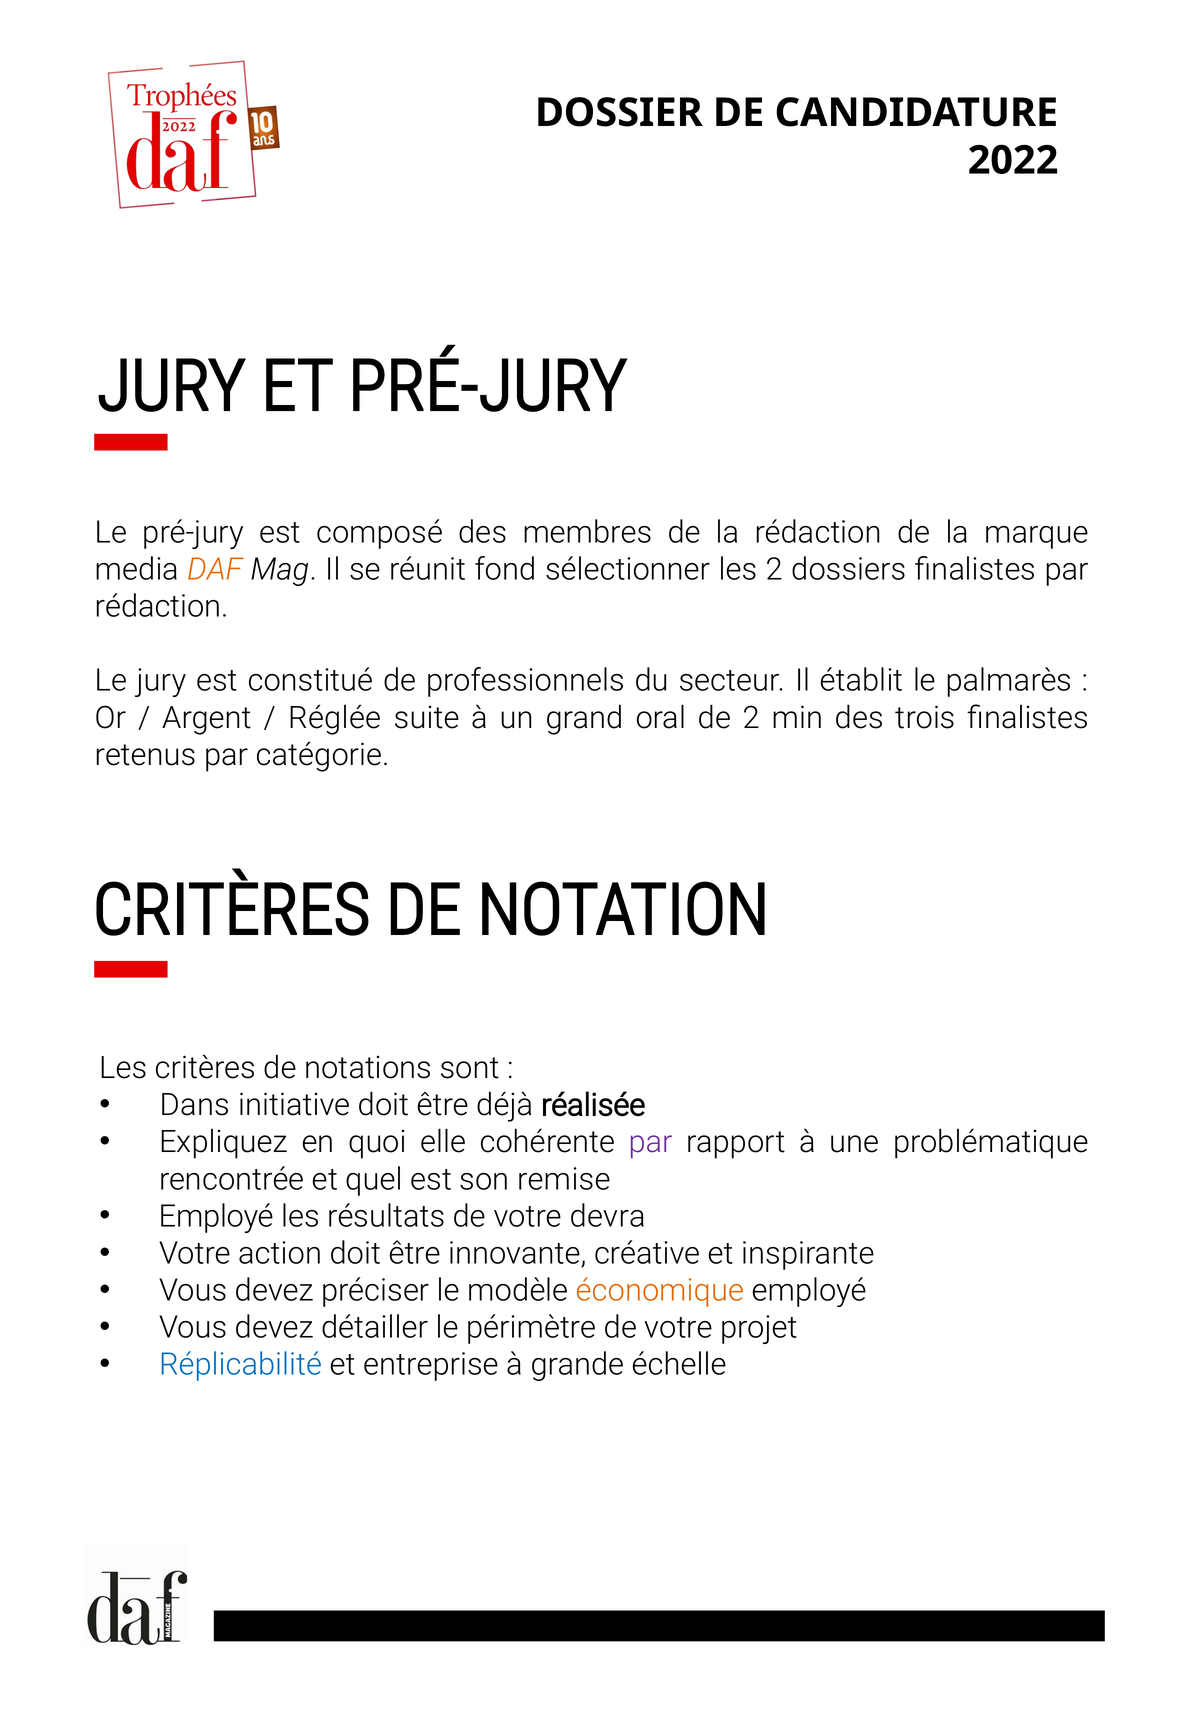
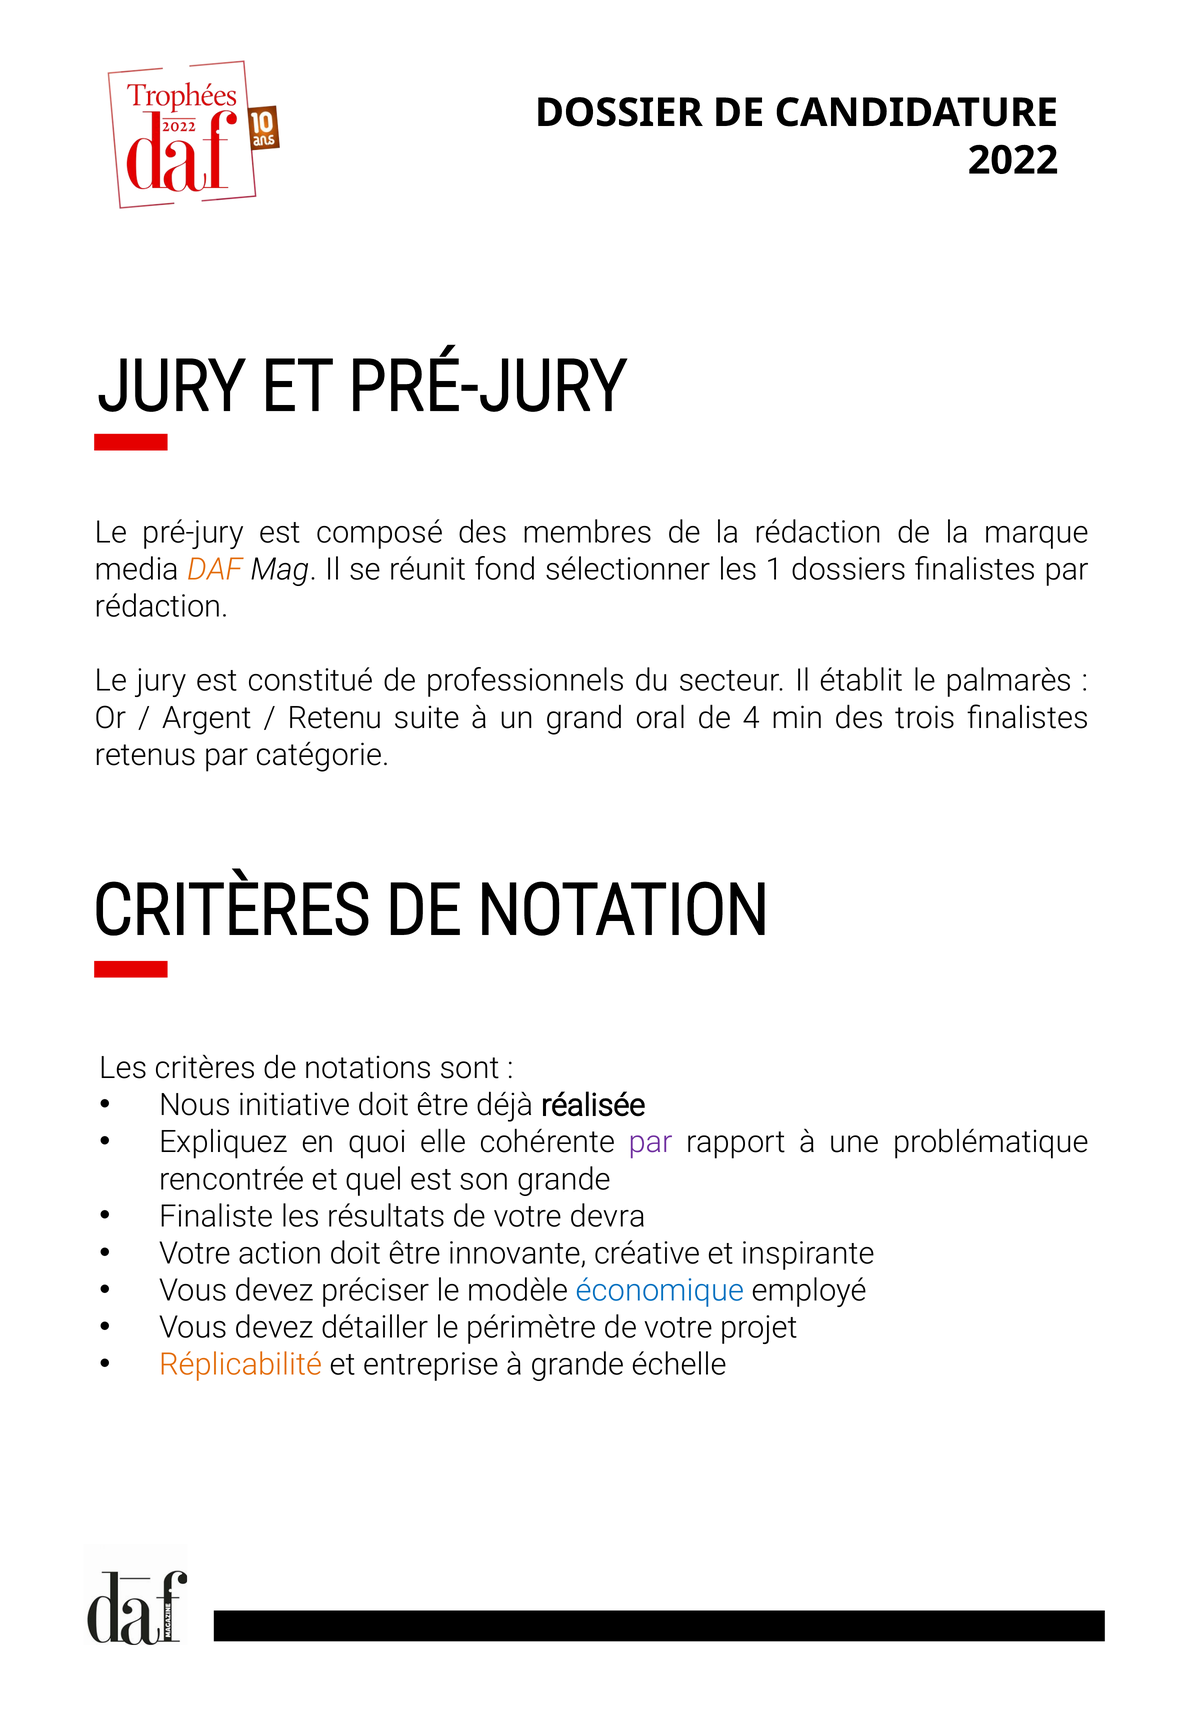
les 2: 2 -> 1
Réglée: Réglée -> Retenu
de 2: 2 -> 4
Dans: Dans -> Nous
son remise: remise -> grande
Employé at (216, 1217): Employé -> Finaliste
économique colour: orange -> blue
Réplicabilité colour: blue -> orange
